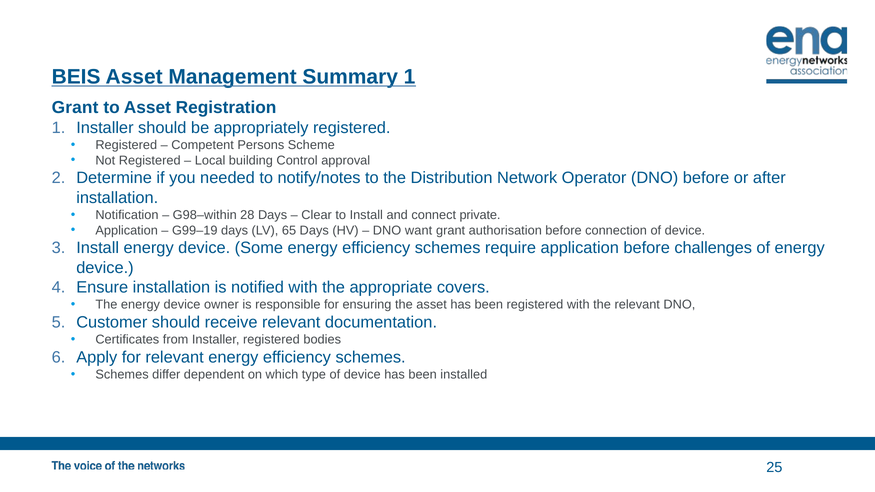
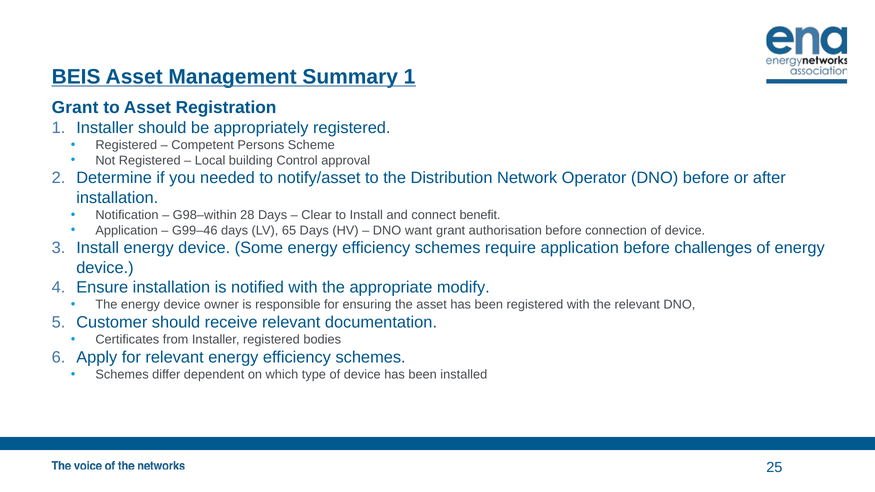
notify/notes: notify/notes -> notify/asset
private: private -> benefit
G99–19: G99–19 -> G99–46
covers: covers -> modify
